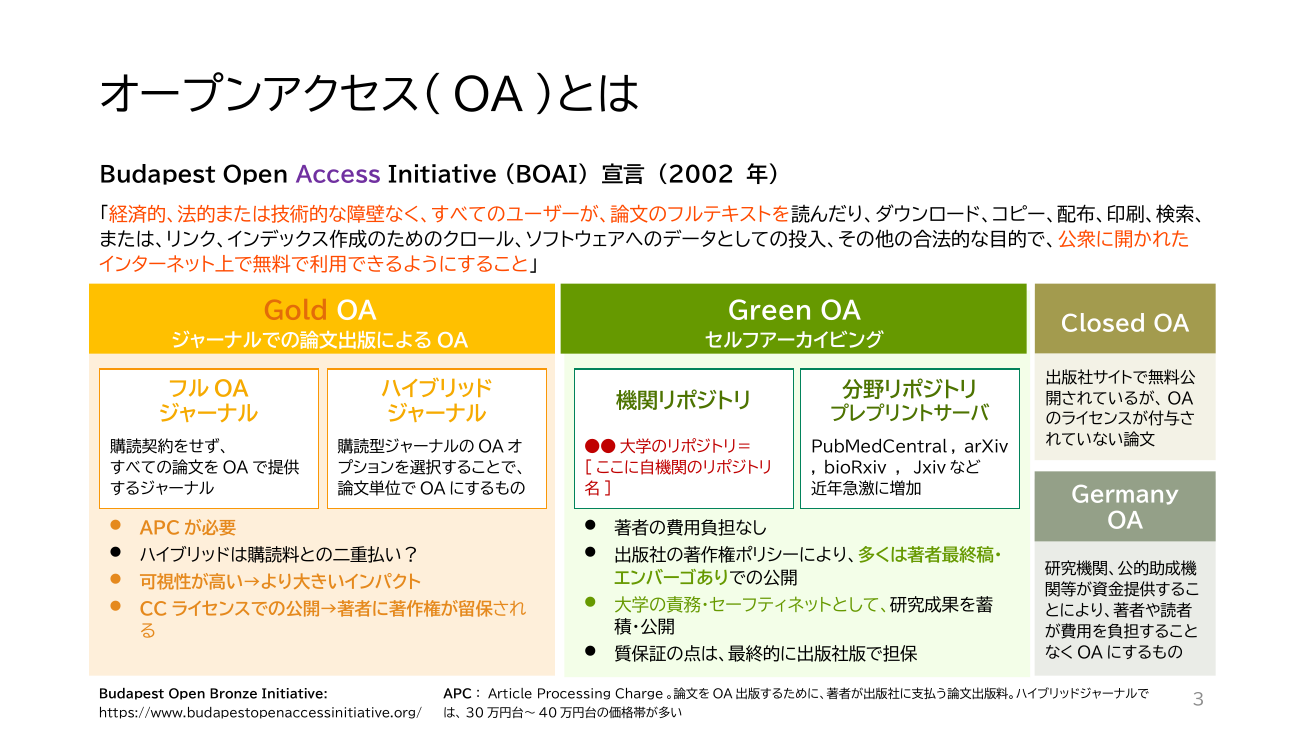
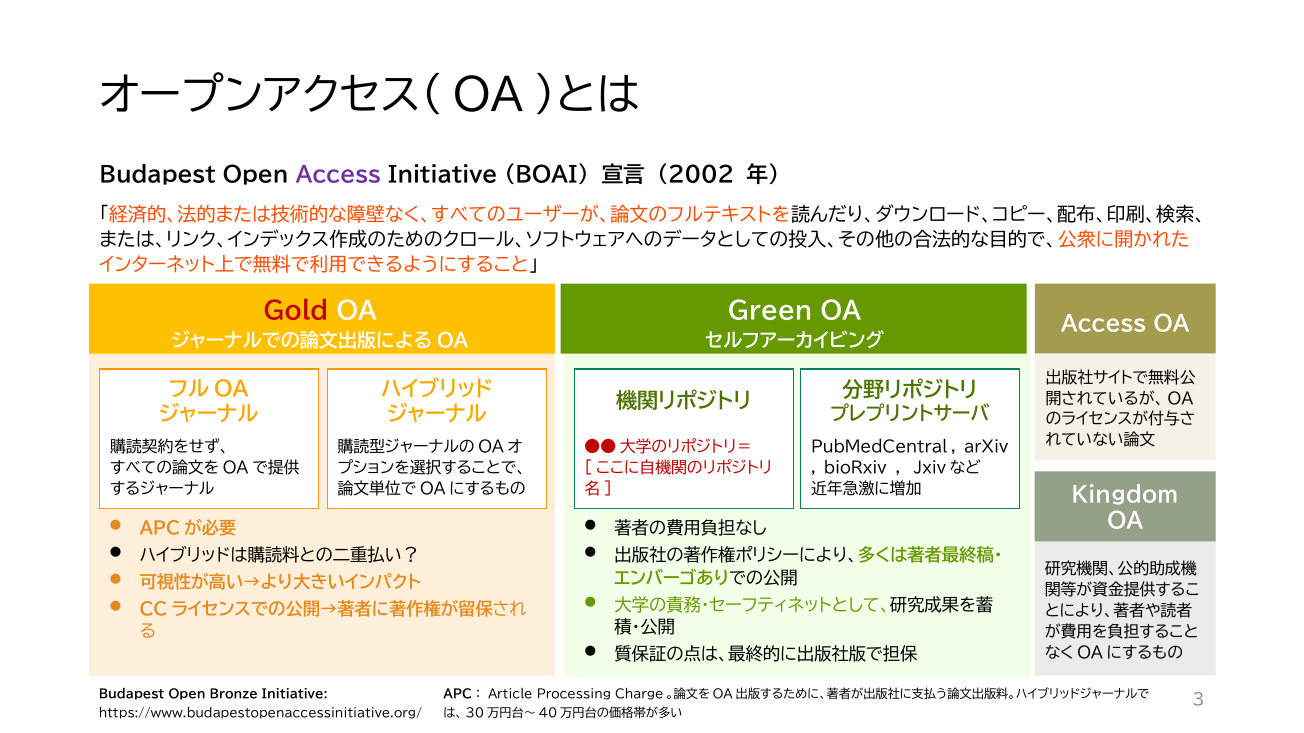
Gold colour: orange -> red
Closed at (1103, 325): Closed -> Access
Germany: Germany -> Kingdom
